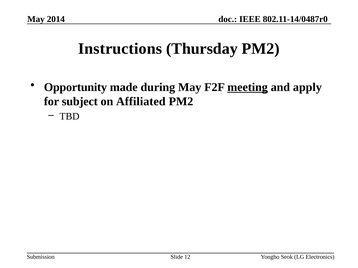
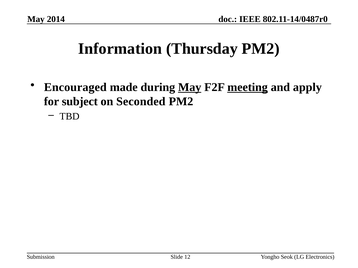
Instructions: Instructions -> Information
Opportunity: Opportunity -> Encouraged
May at (190, 87) underline: none -> present
Affiliated: Affiliated -> Seconded
